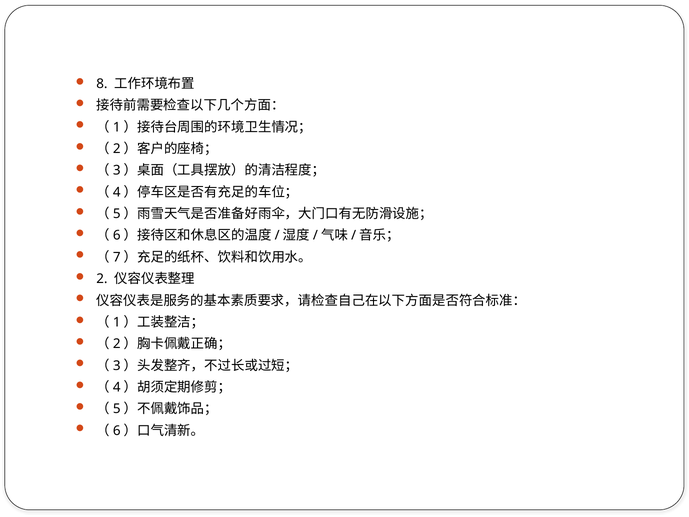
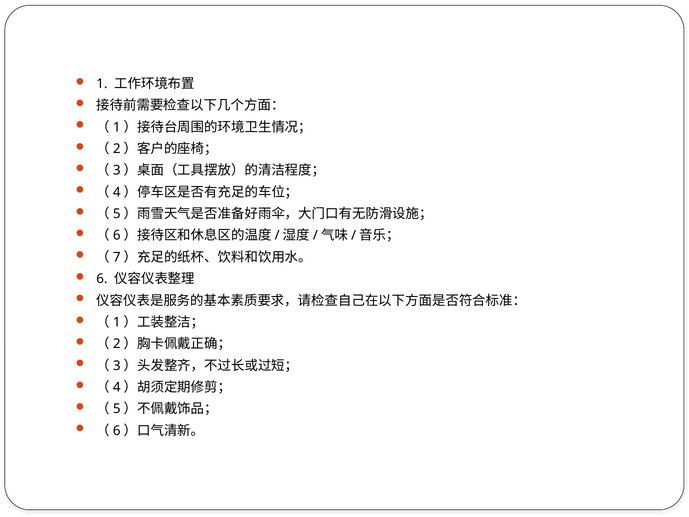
8: 8 -> 1
2: 2 -> 6
